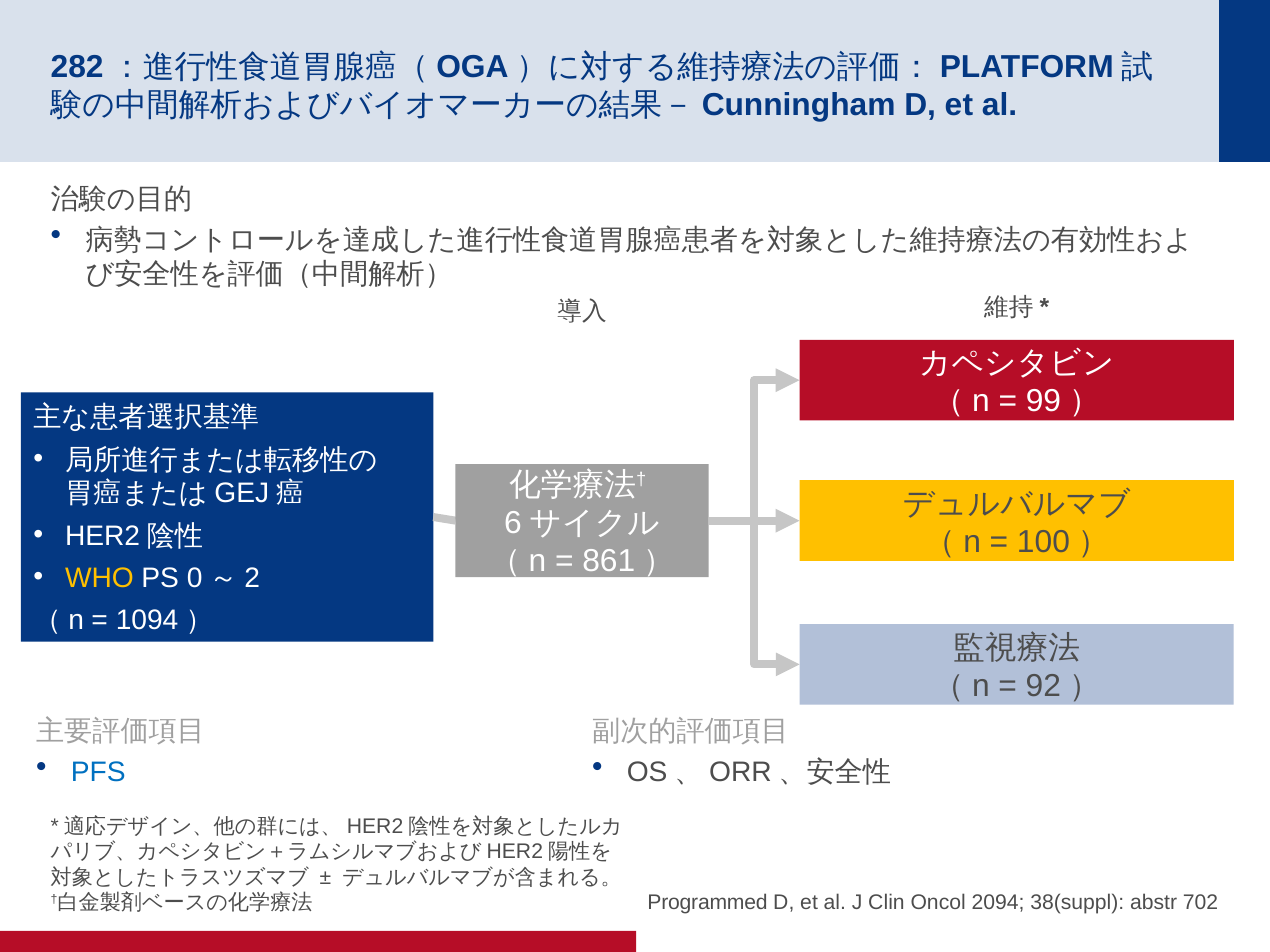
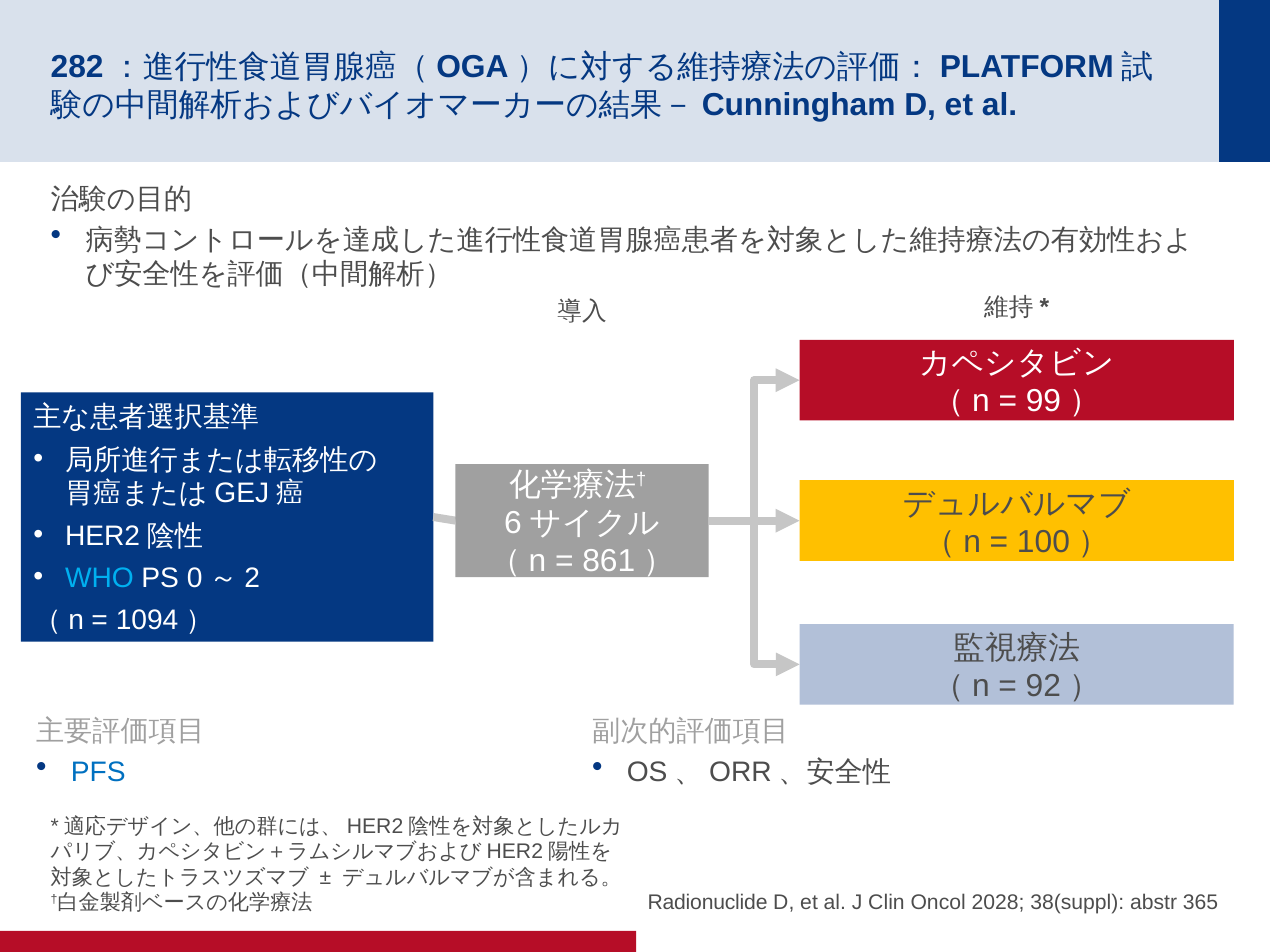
WHO colour: yellow -> light blue
Programmed: Programmed -> Radionuclide
2094: 2094 -> 2028
702: 702 -> 365
